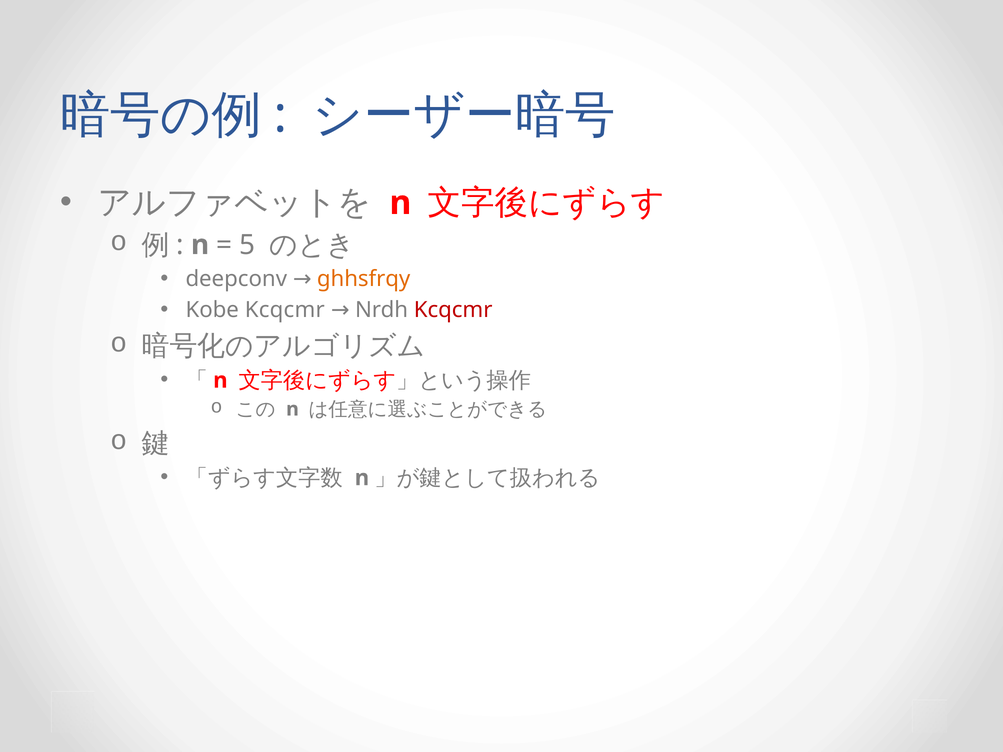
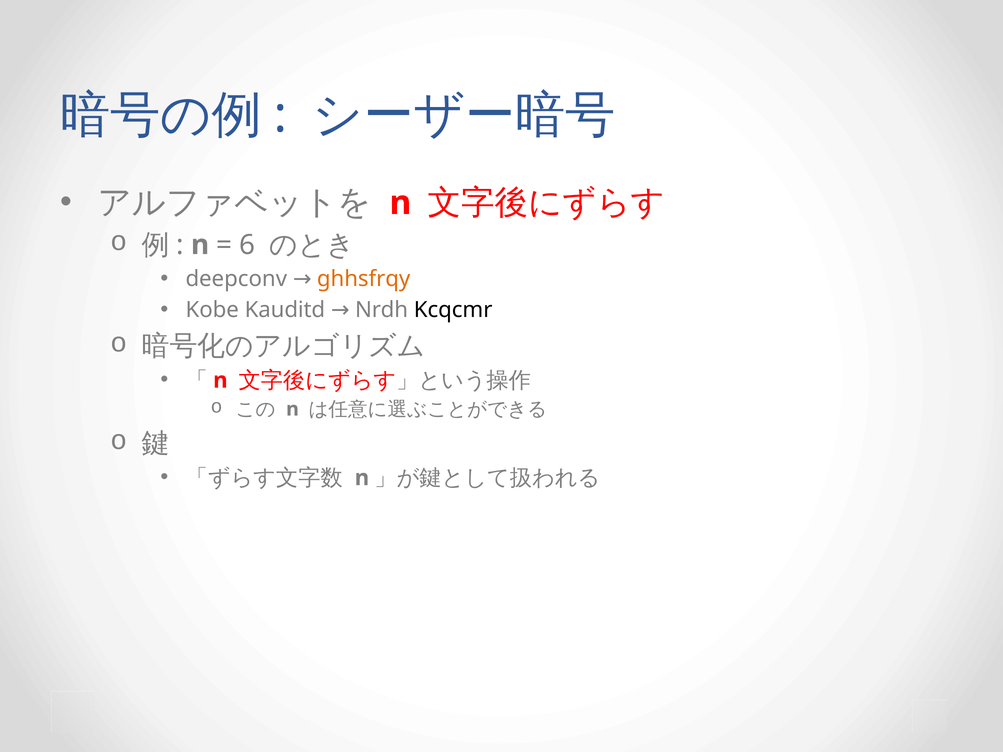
5: 5 -> 6
Kobe Kcqcmr: Kcqcmr -> Kauditd
Kcqcmr at (453, 310) colour: red -> black
